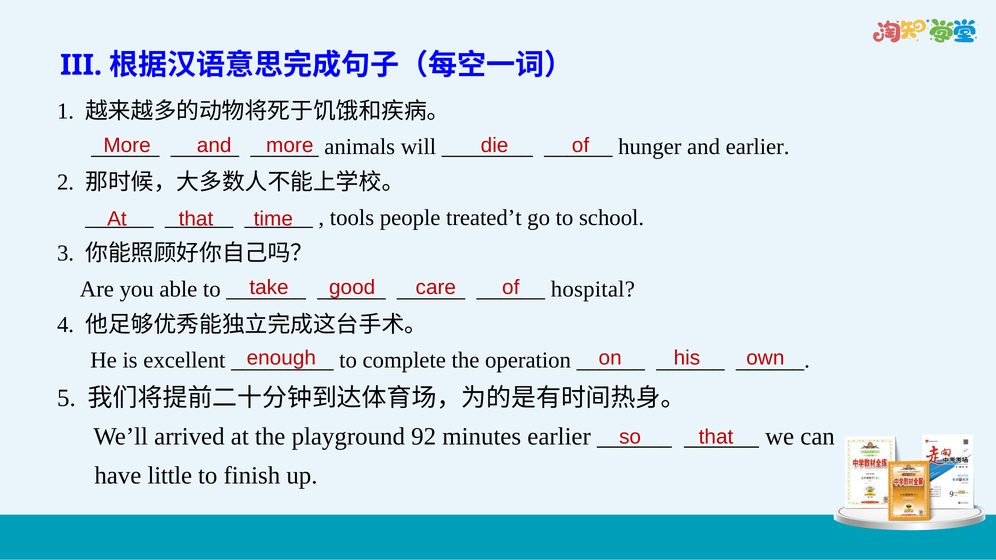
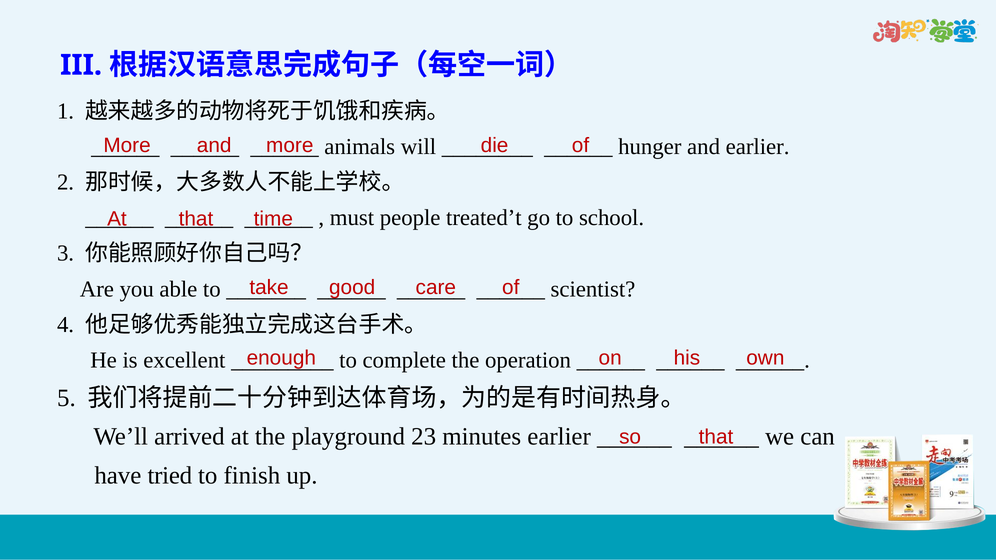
tools: tools -> must
hospital: hospital -> scientist
92: 92 -> 23
little: little -> tried
